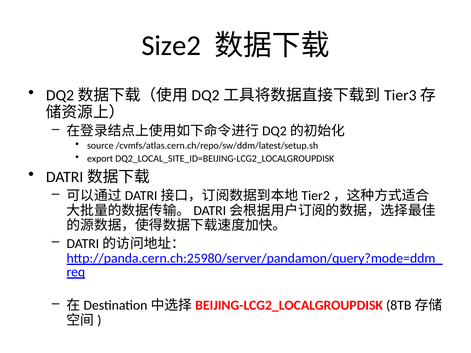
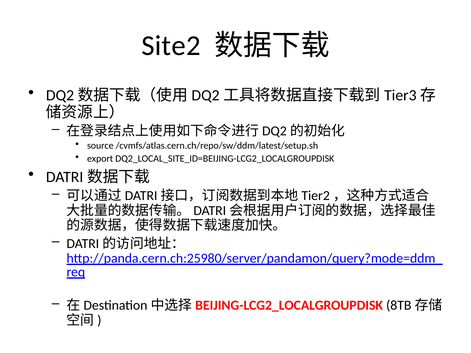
Size2: Size2 -> Site2
